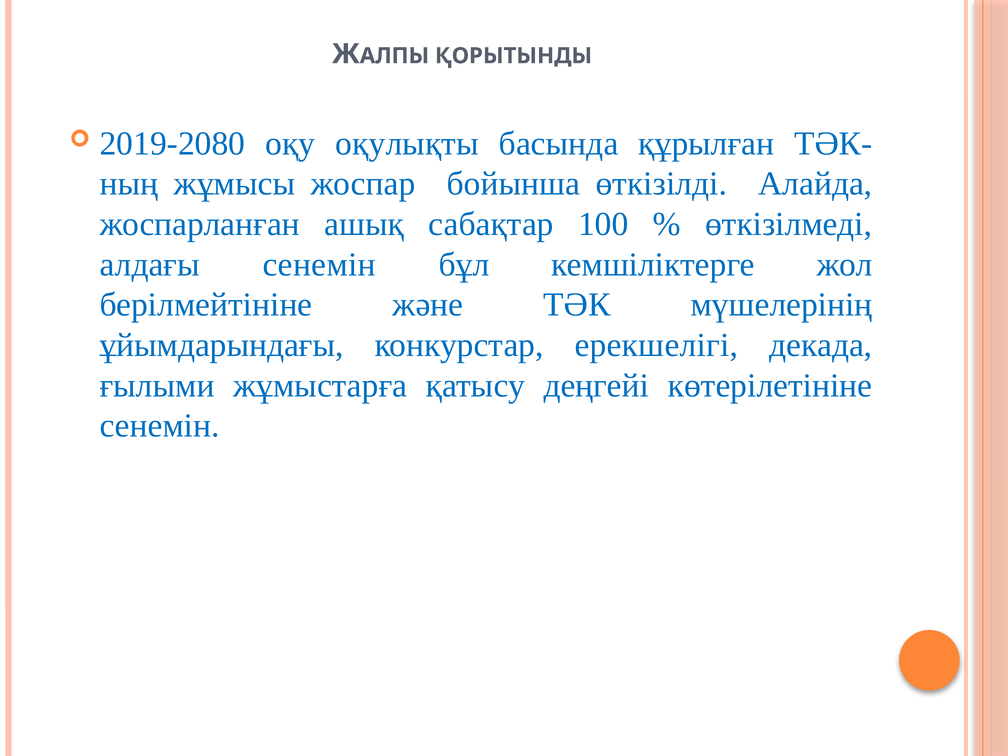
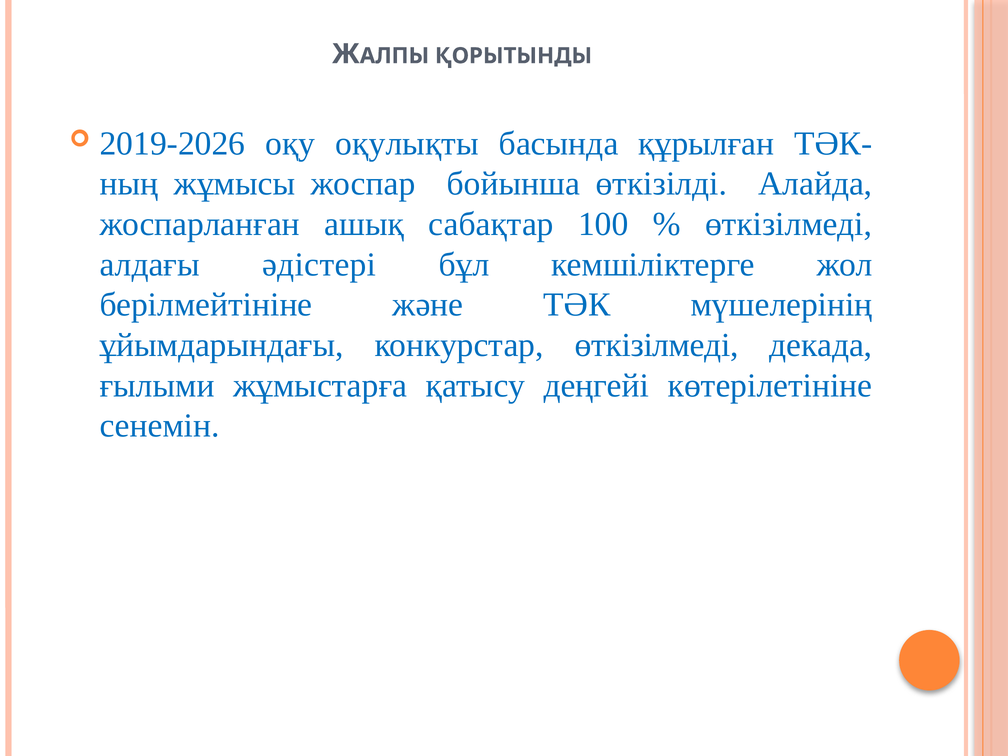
2019-2080: 2019-2080 -> 2019-2026
алдағы сенемін: сенемін -> әдістері
конкурстар ерекшелігі: ерекшелігі -> өткізілмеді
